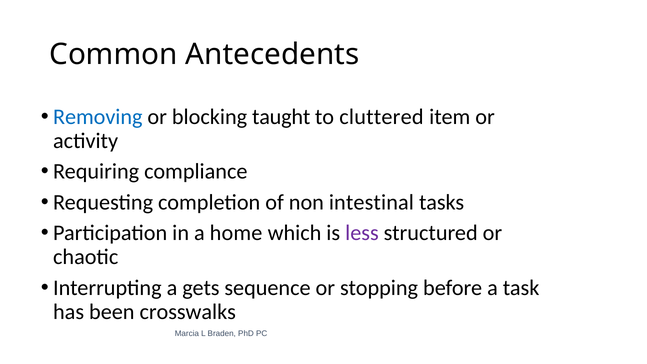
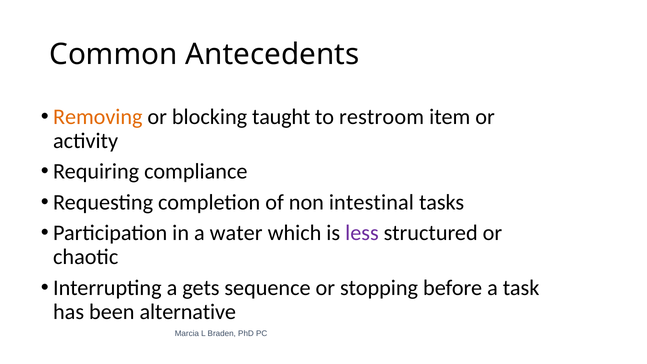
Removing colour: blue -> orange
cluttered: cluttered -> restroom
home: home -> water
crosswalks: crosswalks -> alternative
